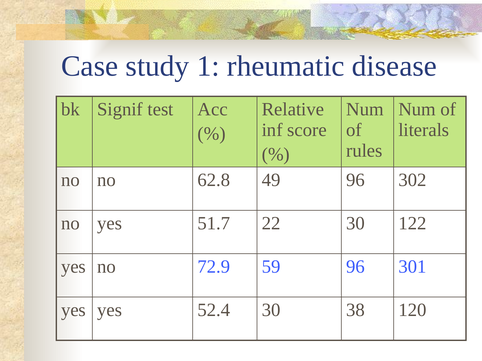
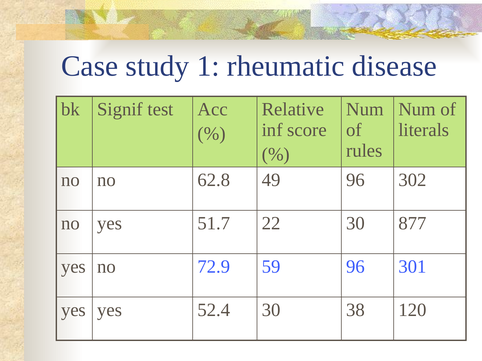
122: 122 -> 877
